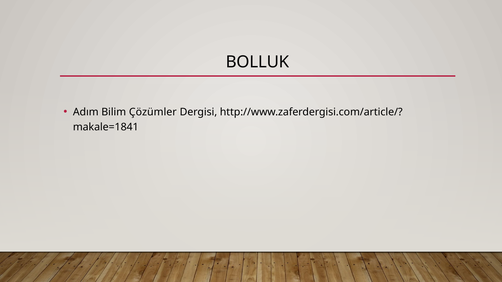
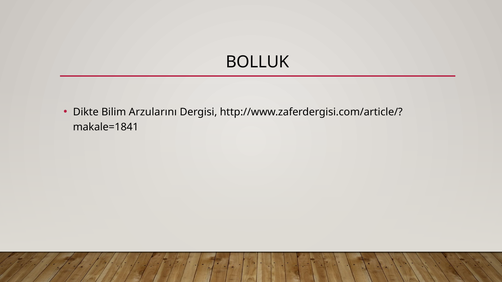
Adım: Adım -> Dikte
Çözümler: Çözümler -> Arzularını
